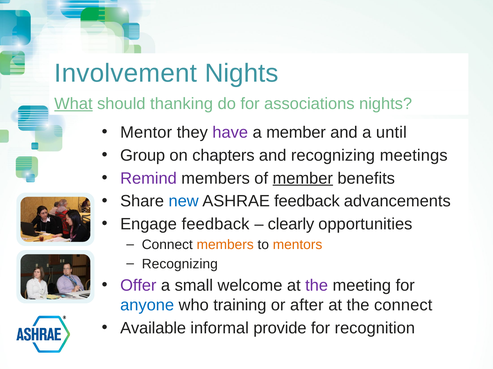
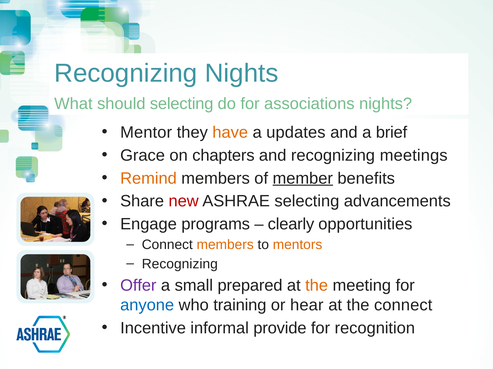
Involvement at (126, 73): Involvement -> Recognizing
What underline: present -> none
should thanking: thanking -> selecting
have colour: purple -> orange
a member: member -> updates
until: until -> brief
Group: Group -> Grace
Remind colour: purple -> orange
new colour: blue -> red
ASHRAE feedback: feedback -> selecting
Engage feedback: feedback -> programs
welcome: welcome -> prepared
the at (317, 286) colour: purple -> orange
after: after -> hear
Available: Available -> Incentive
